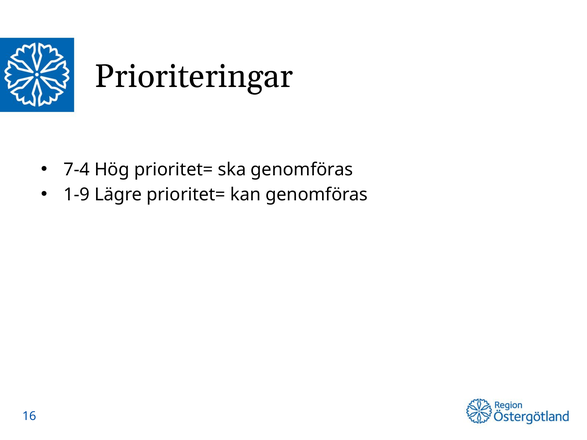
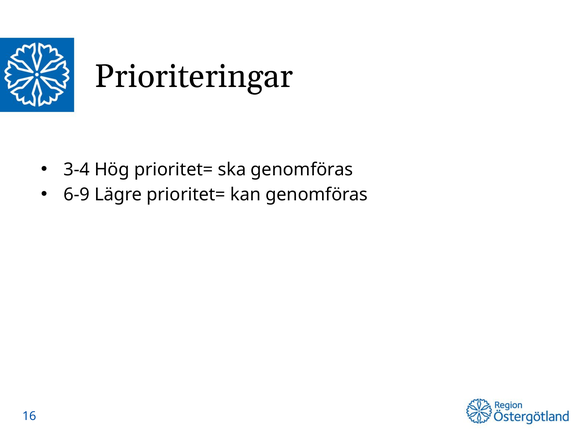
7-4: 7-4 -> 3-4
1-9: 1-9 -> 6-9
